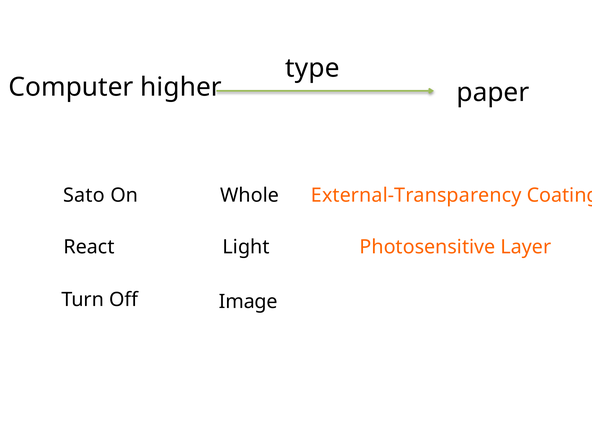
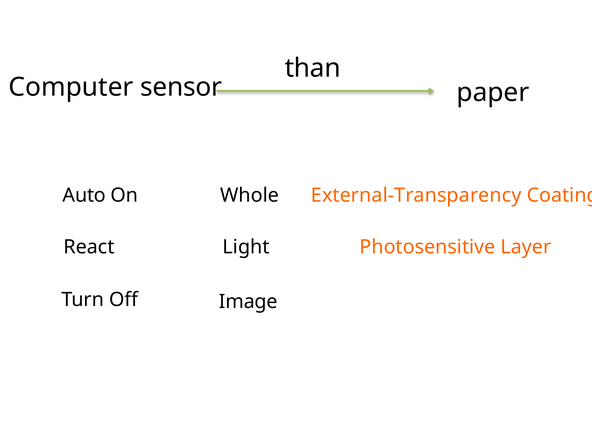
type: type -> than
higher: higher -> sensor
Sato: Sato -> Auto
